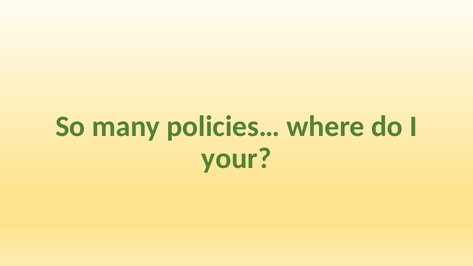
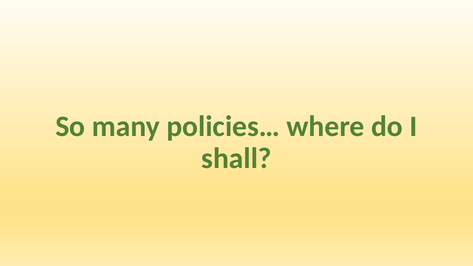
your: your -> shall
